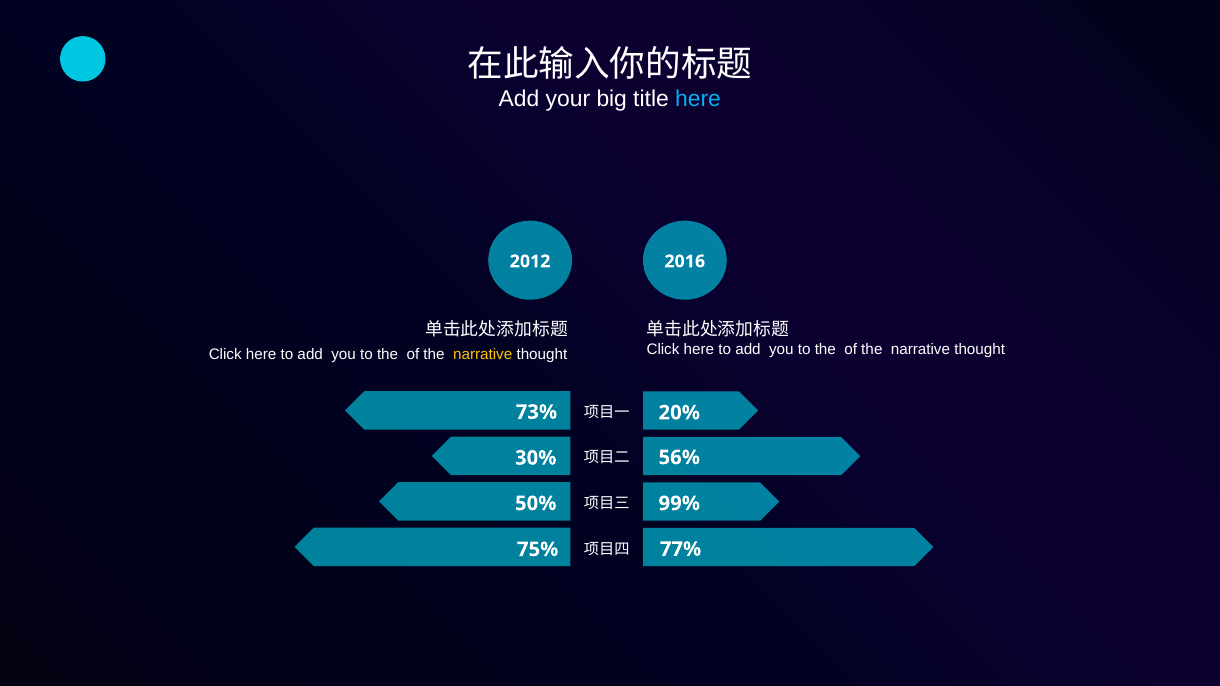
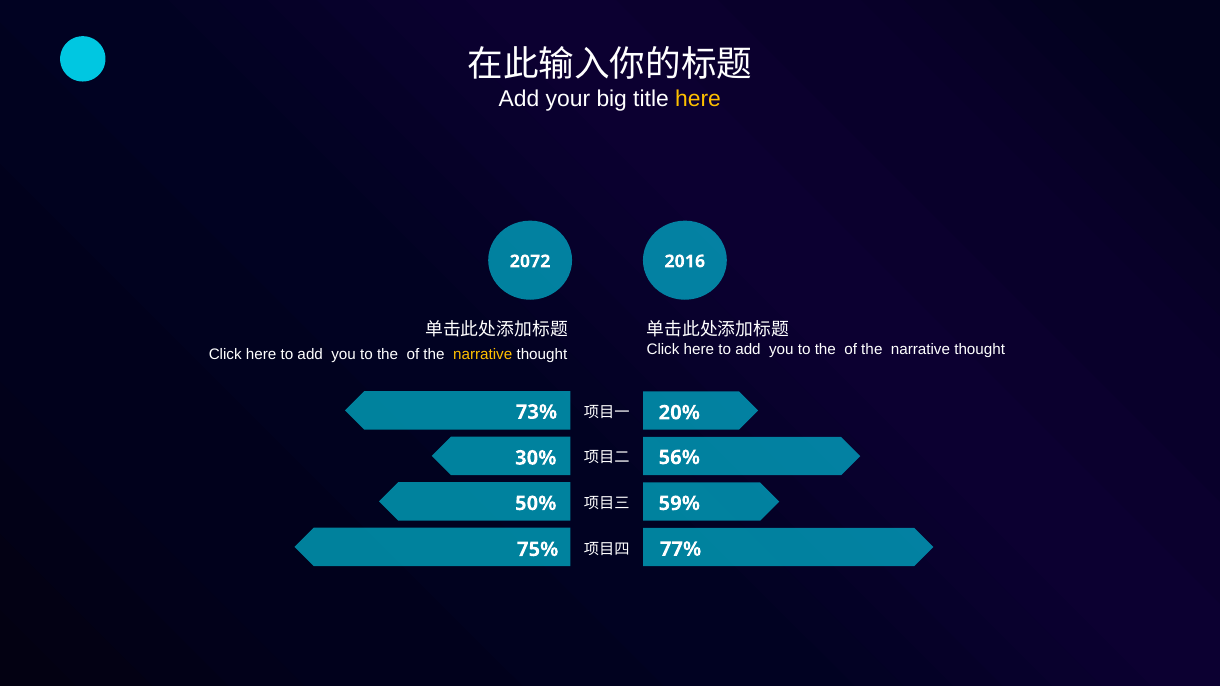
here at (698, 99) colour: light blue -> yellow
2012: 2012 -> 2072
99%: 99% -> 59%
